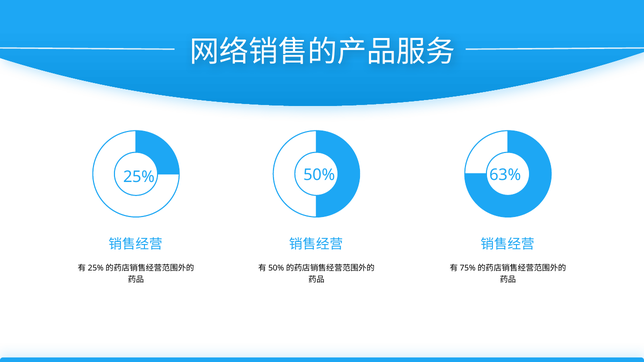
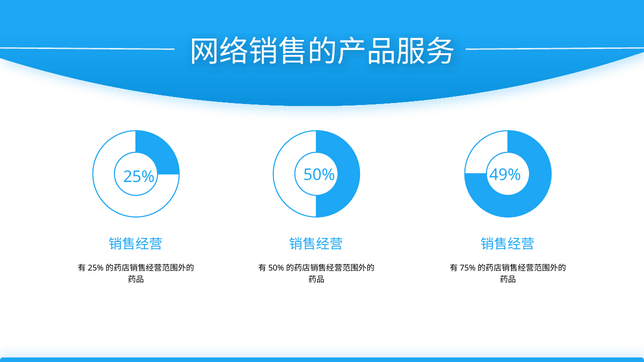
63%: 63% -> 49%
